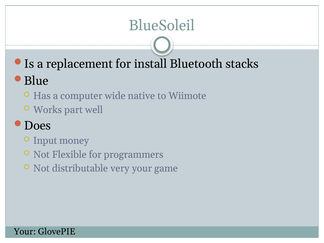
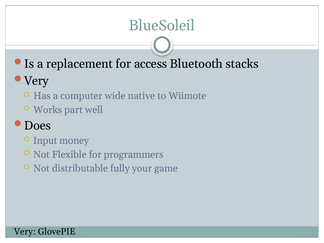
install: install -> access
Blue at (36, 81): Blue -> Very
very: very -> fully
Your at (25, 232): Your -> Very
